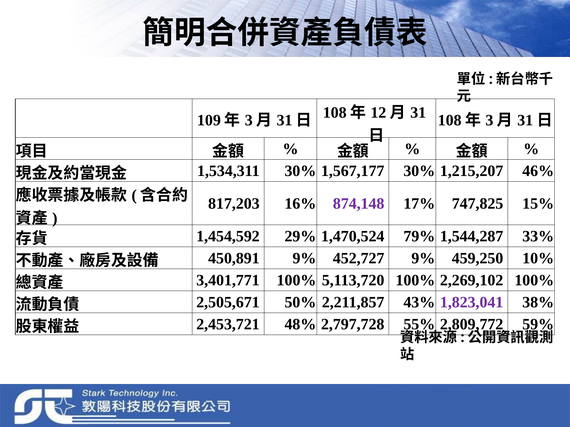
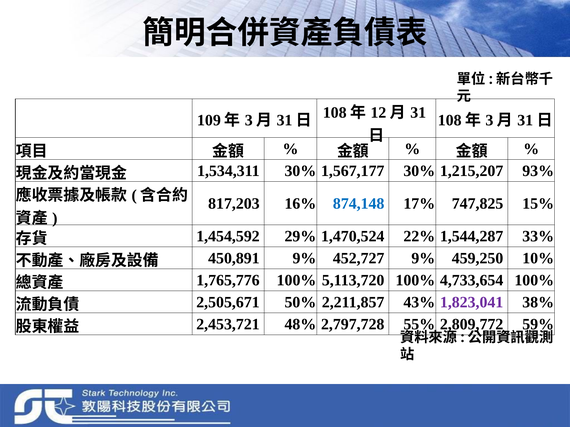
46%: 46% -> 93%
874,148 colour: purple -> blue
79%: 79% -> 22%
3,401,771: 3,401,771 -> 1,765,776
2,269,102: 2,269,102 -> 4,733,654
